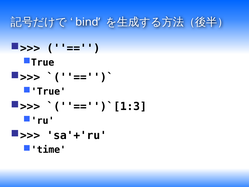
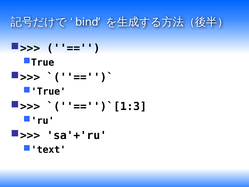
time: time -> text
